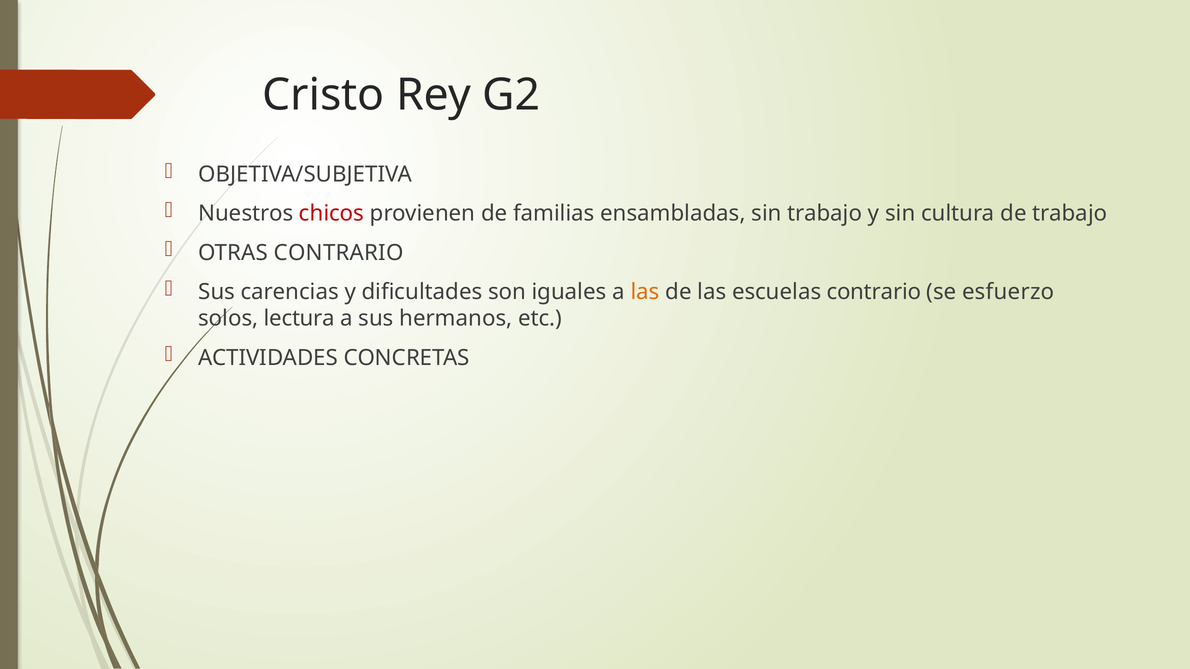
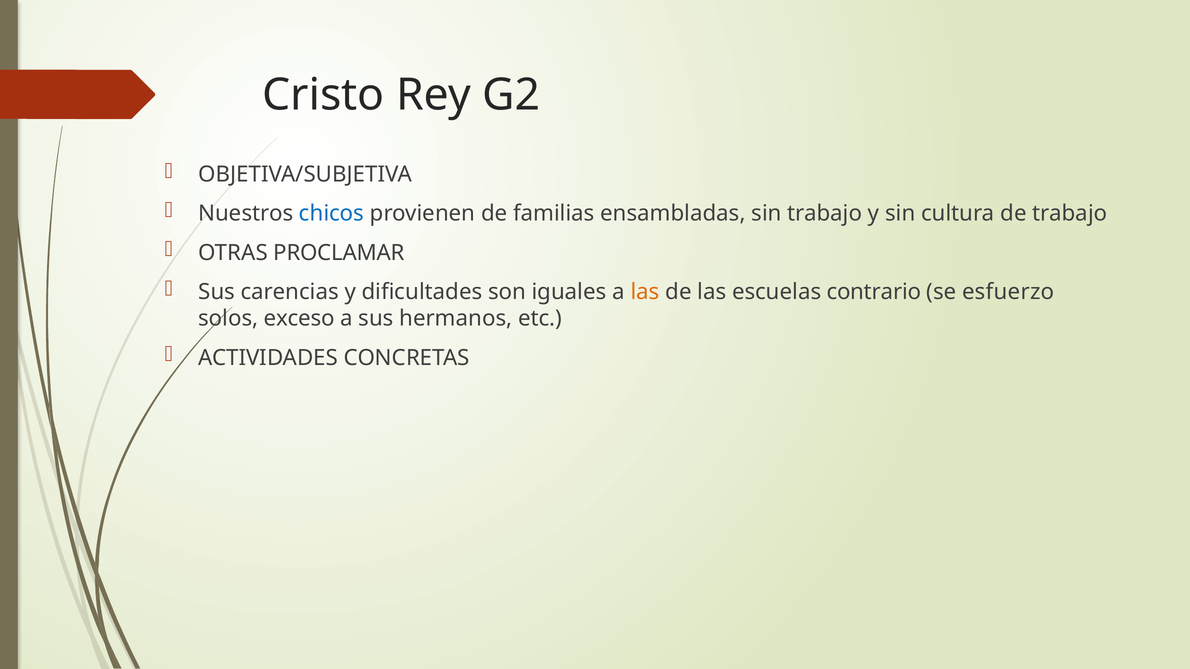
chicos colour: red -> blue
OTRAS CONTRARIO: CONTRARIO -> PROCLAMAR
lectura: lectura -> exceso
